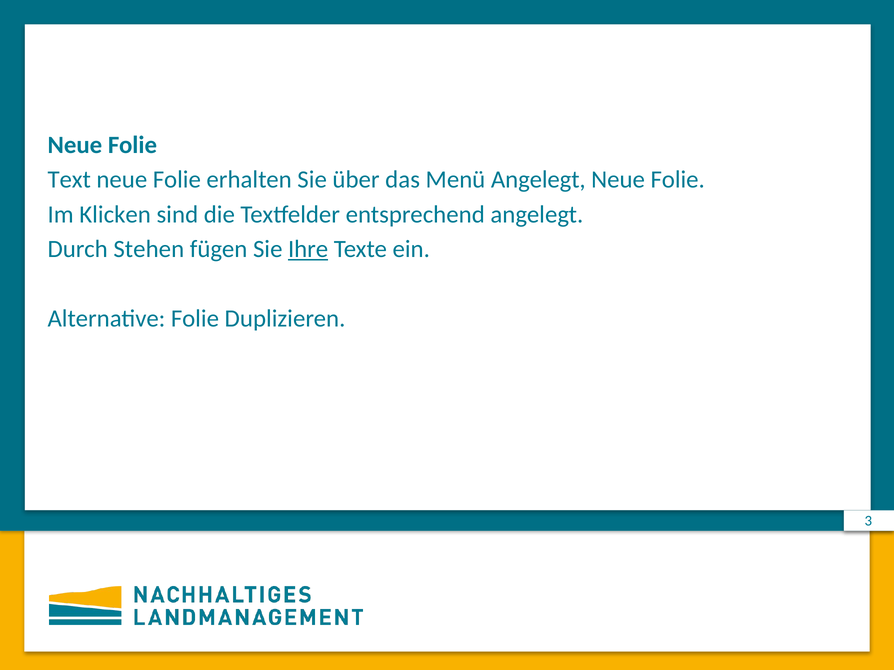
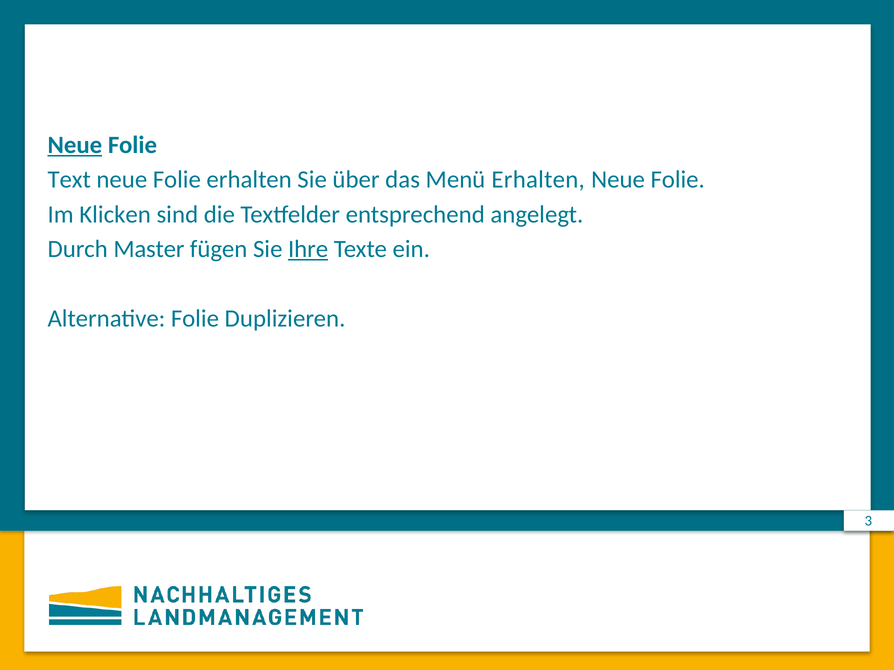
Neue at (75, 145) underline: none -> present
Menü Angelegt: Angelegt -> Erhalten
Stehen: Stehen -> Master
